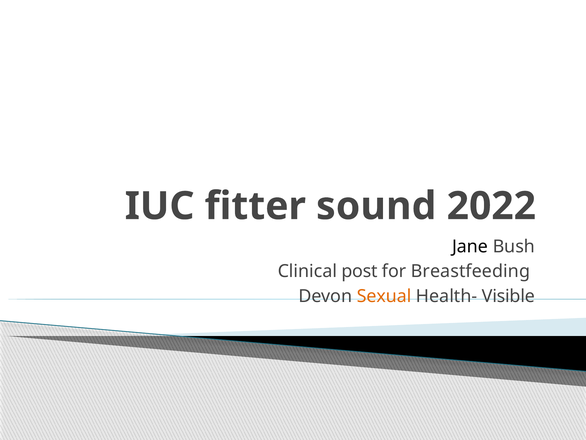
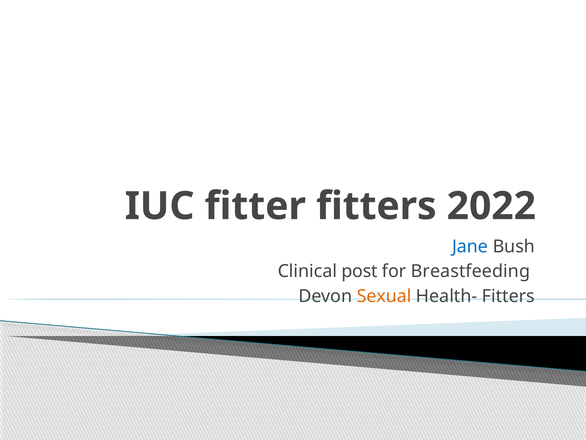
fitter sound: sound -> fitters
Jane colour: black -> blue
Health- Visible: Visible -> Fitters
